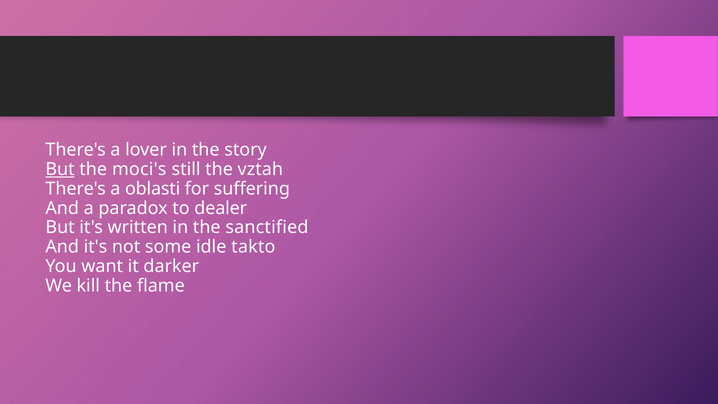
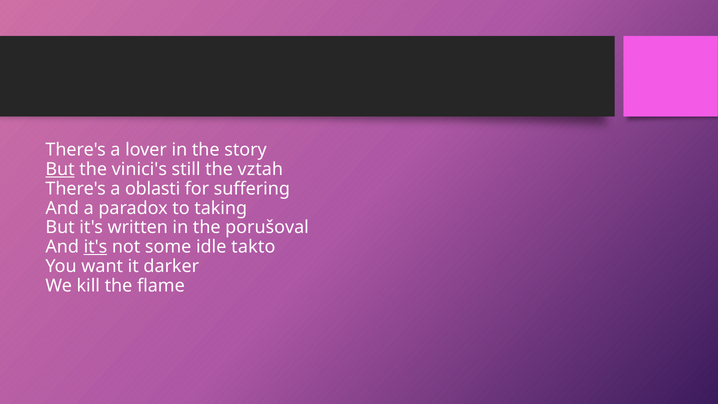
moci's: moci's -> vinici's
dealer: dealer -> taking
sanctified: sanctified -> porušoval
it's at (95, 247) underline: none -> present
